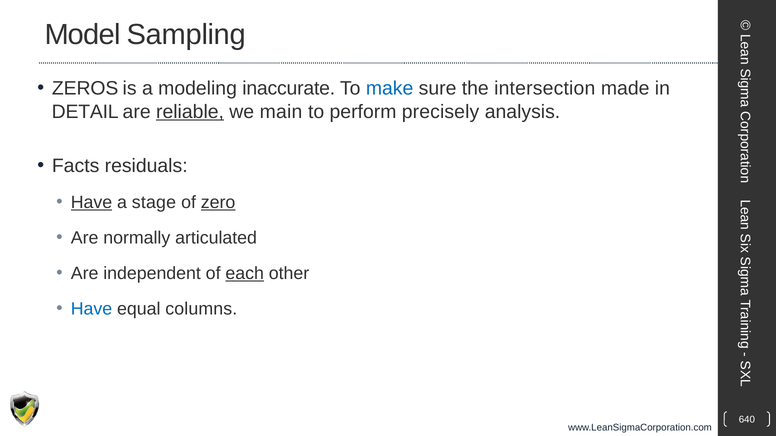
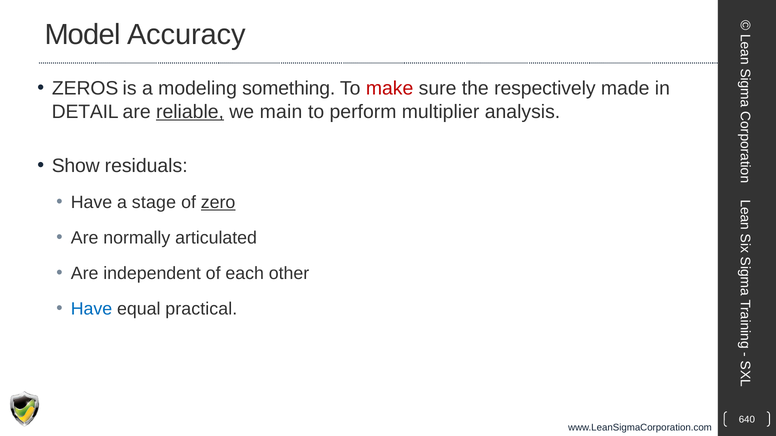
Sampling: Sampling -> Accuracy
inaccurate: inaccurate -> something
make colour: blue -> red
intersection: intersection -> respectively
precisely: precisely -> multiplier
Facts: Facts -> Show
Have at (92, 203) underline: present -> none
each underline: present -> none
columns: columns -> practical
